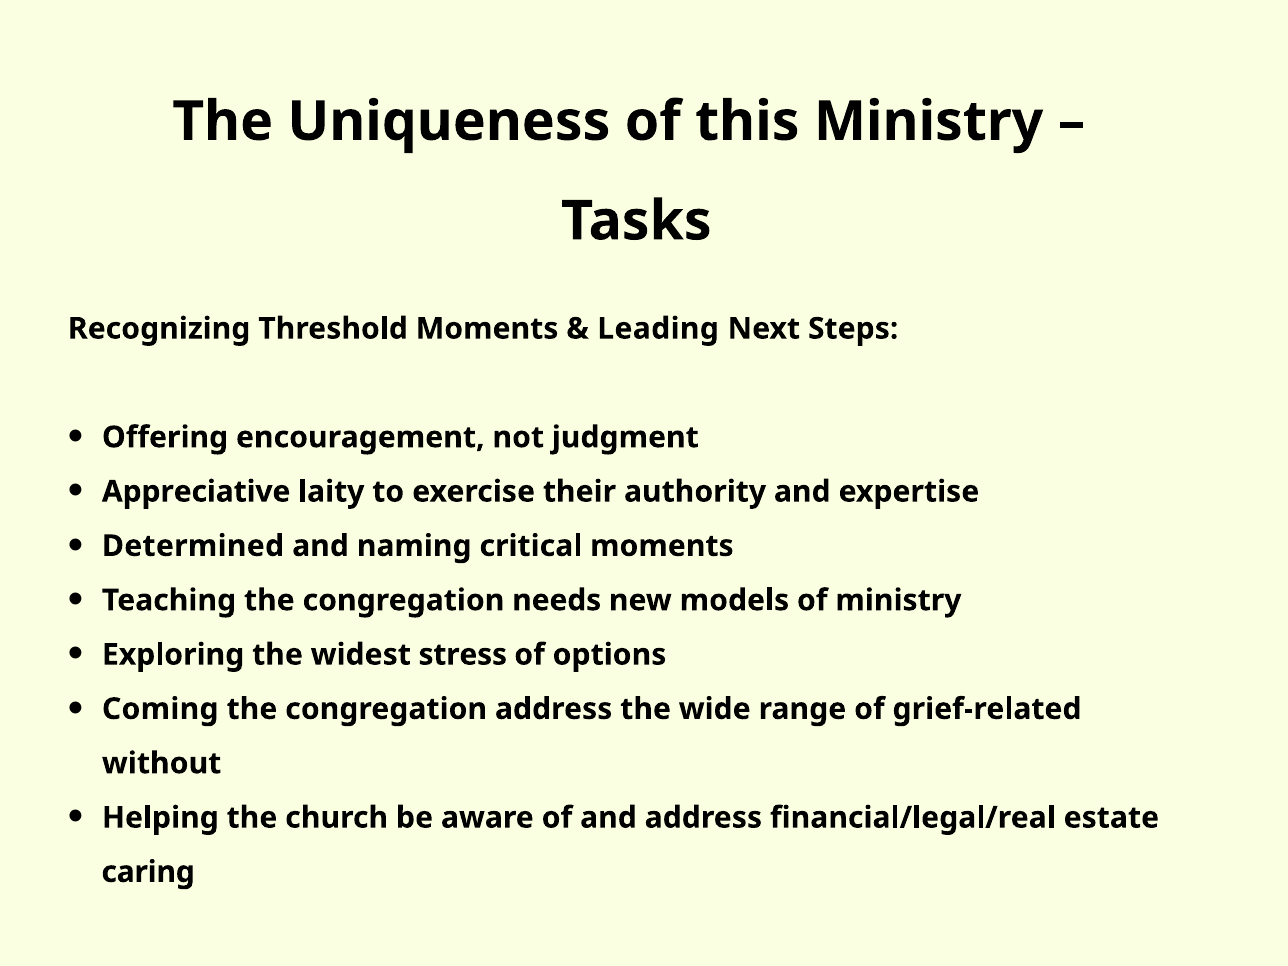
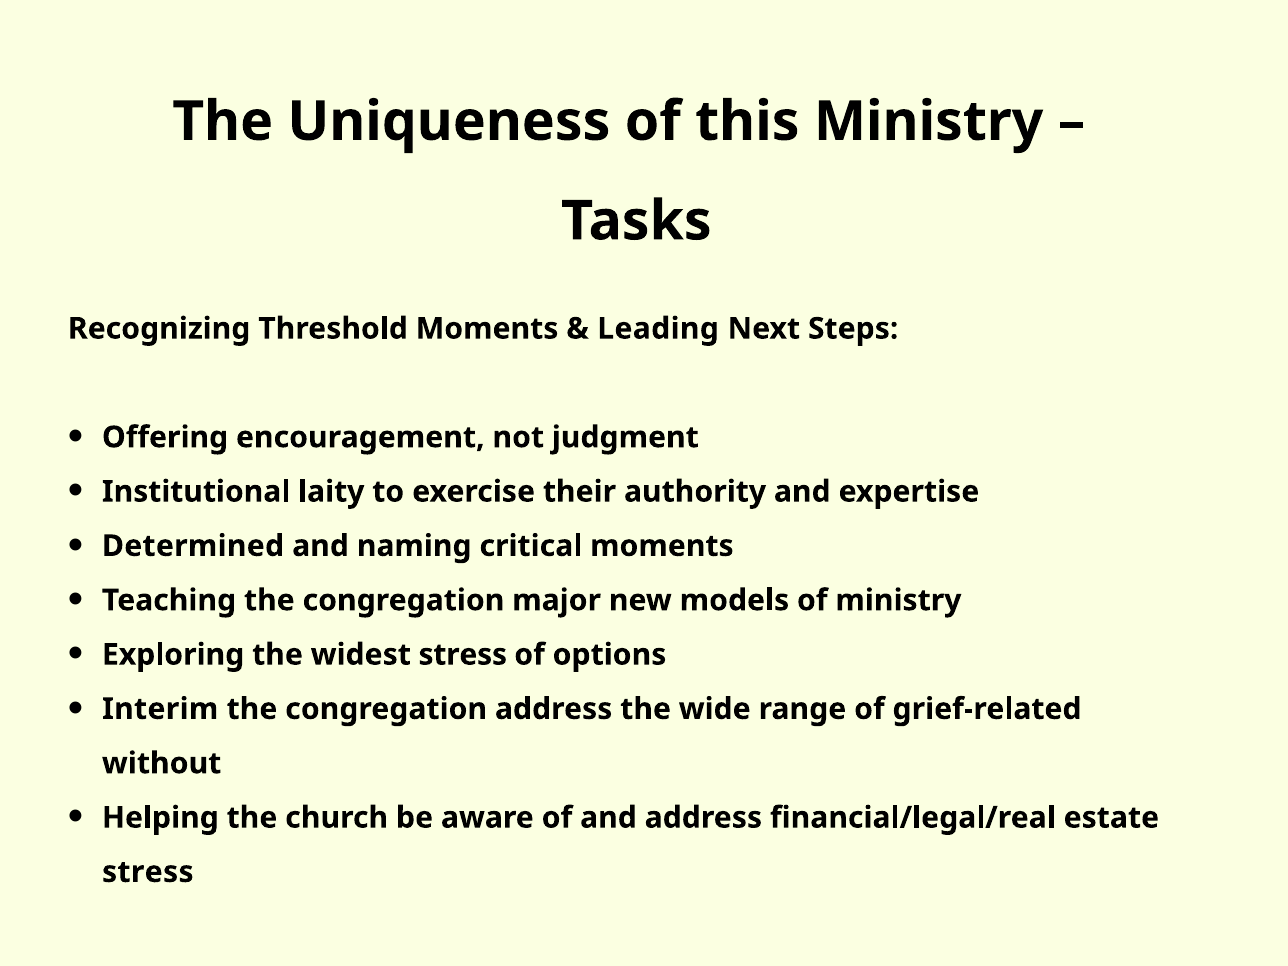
Appreciative: Appreciative -> Institutional
needs: needs -> major
Coming: Coming -> Interim
caring at (148, 872): caring -> stress
